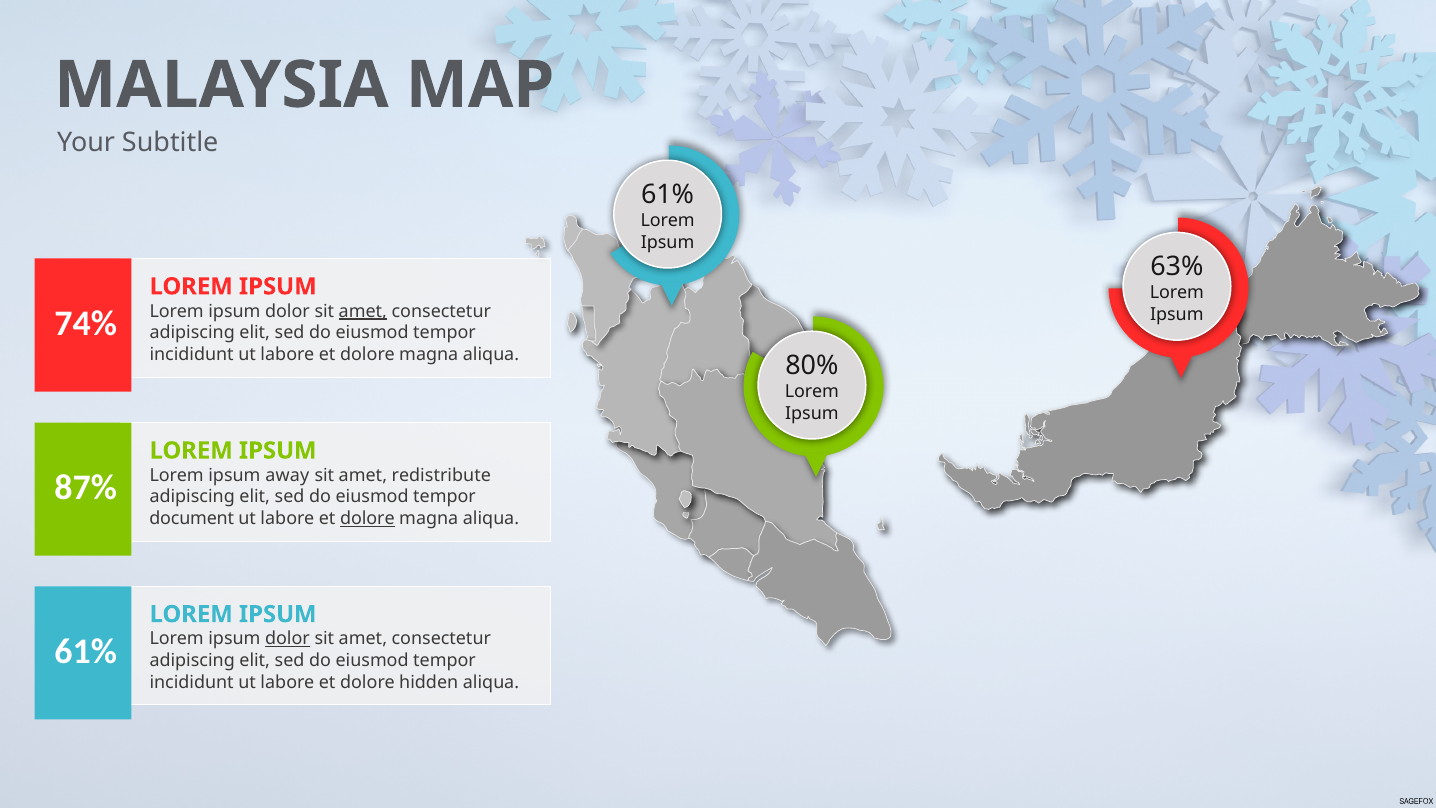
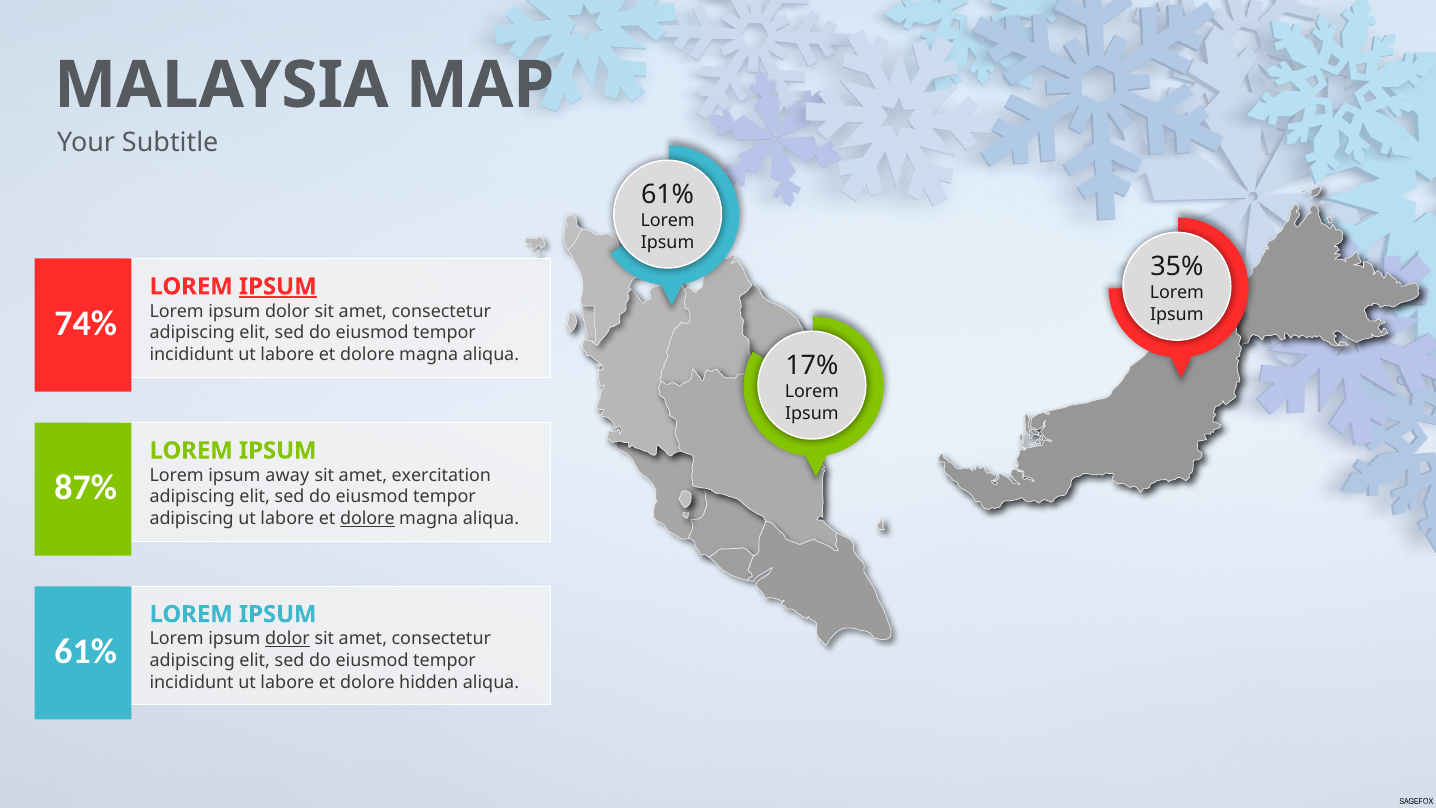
63%: 63% -> 35%
IPSUM at (278, 286) underline: none -> present
amet at (363, 311) underline: present -> none
80%: 80% -> 17%
redistribute: redistribute -> exercitation
document at (192, 518): document -> adipiscing
